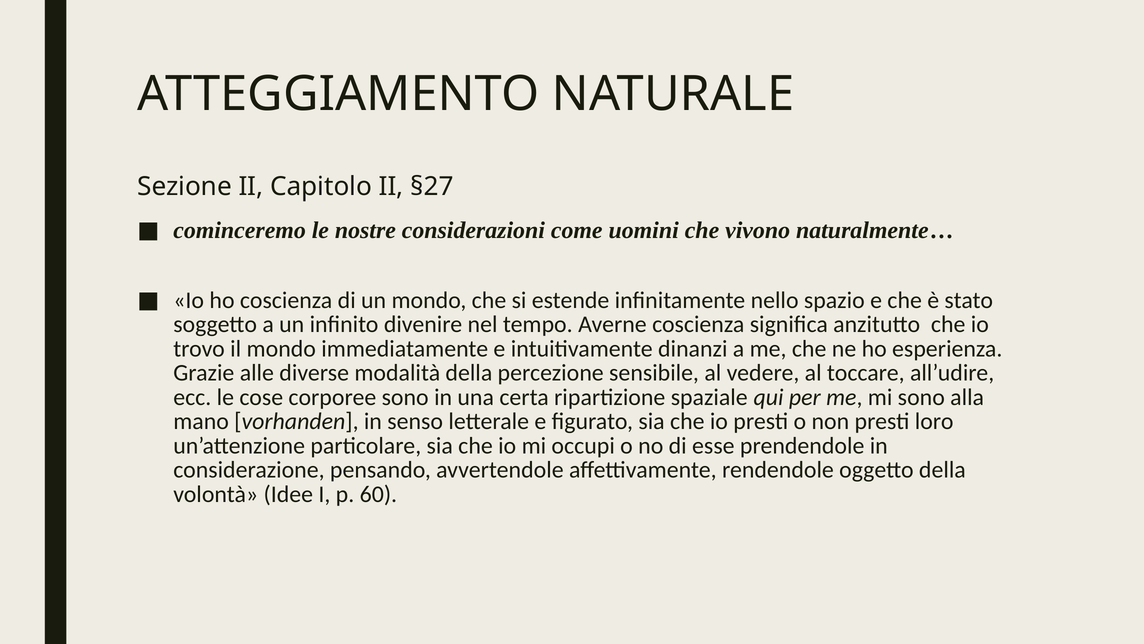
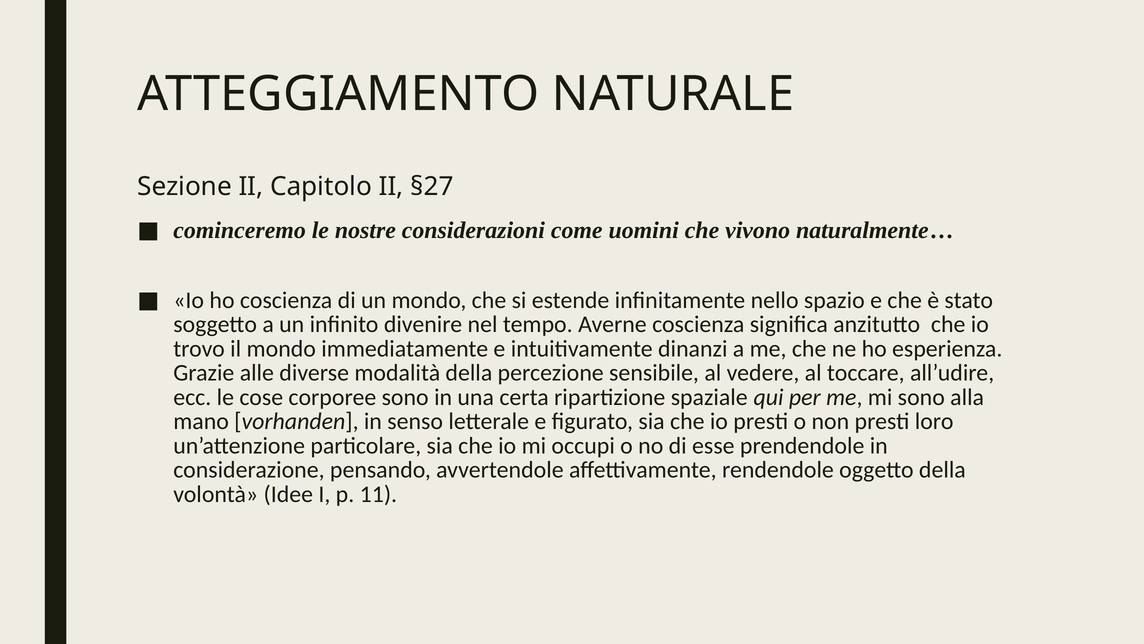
60: 60 -> 11
